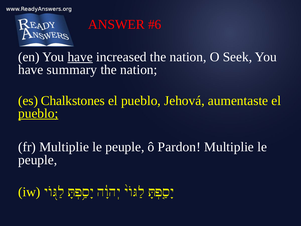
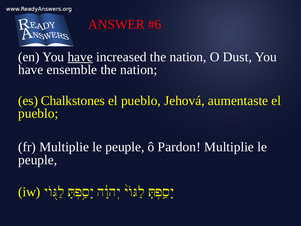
Seek: Seek -> Dust
summary: summary -> ensemble
pueblo at (38, 113) underline: present -> none
